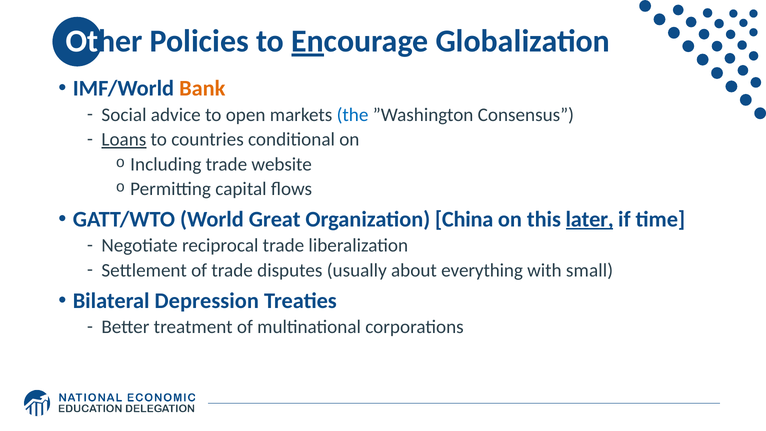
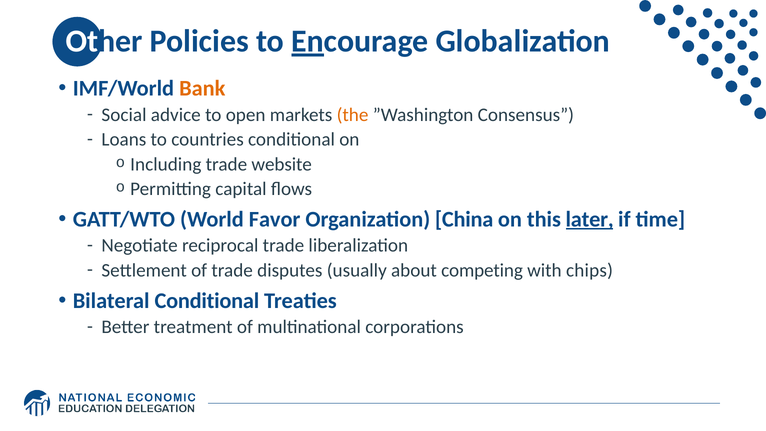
the colour: blue -> orange
Loans underline: present -> none
Great: Great -> Favor
everything: everything -> competing
small: small -> chips
Bilateral Depression: Depression -> Conditional
